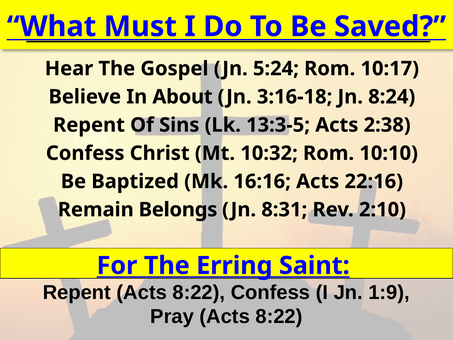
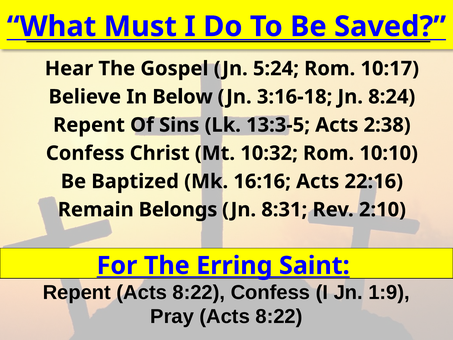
About: About -> Below
